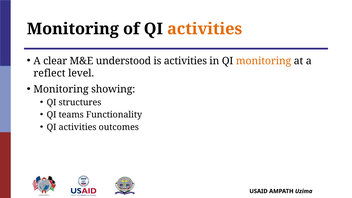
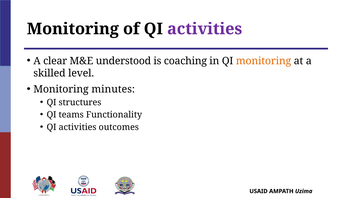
activities at (205, 29) colour: orange -> purple
is activities: activities -> coaching
reflect: reflect -> skilled
showing: showing -> minutes
